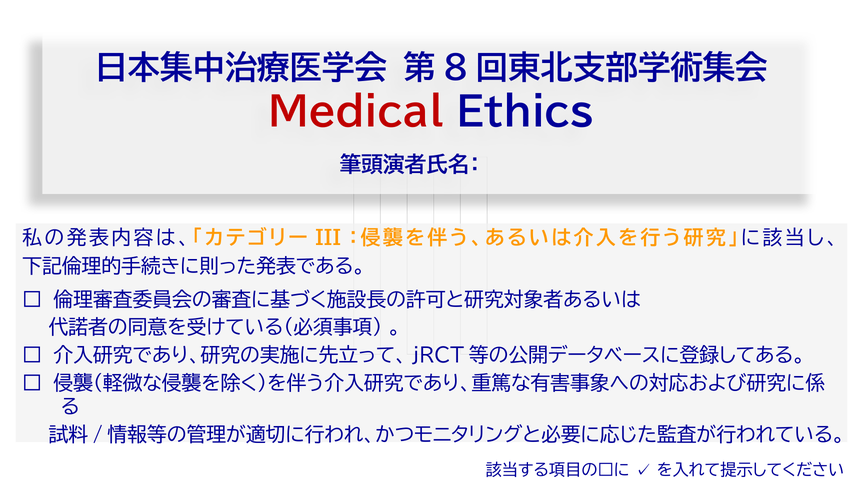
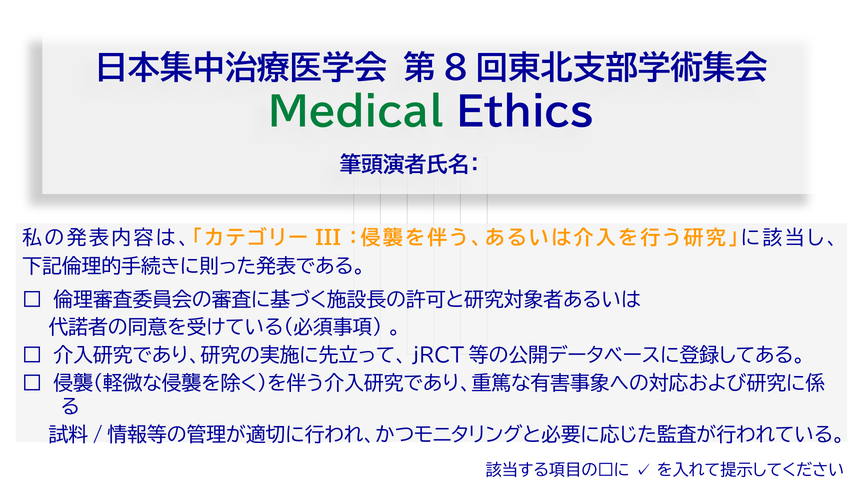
Medical colour: red -> green
